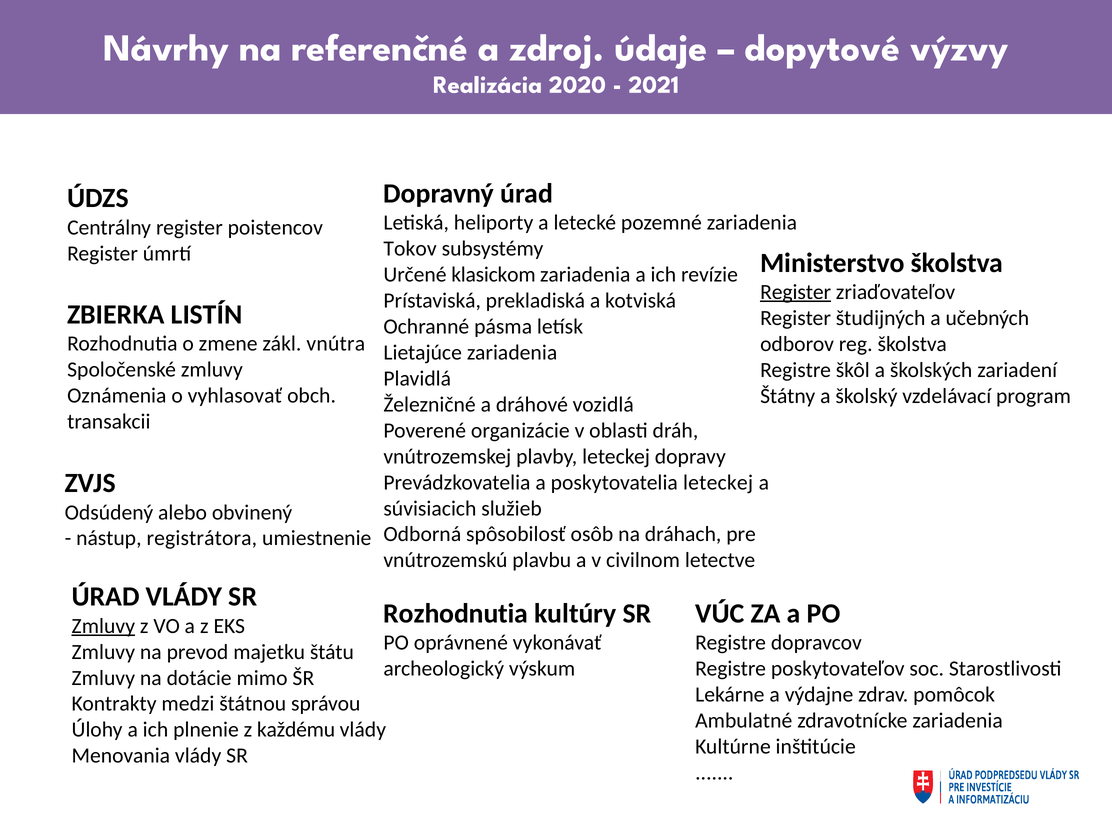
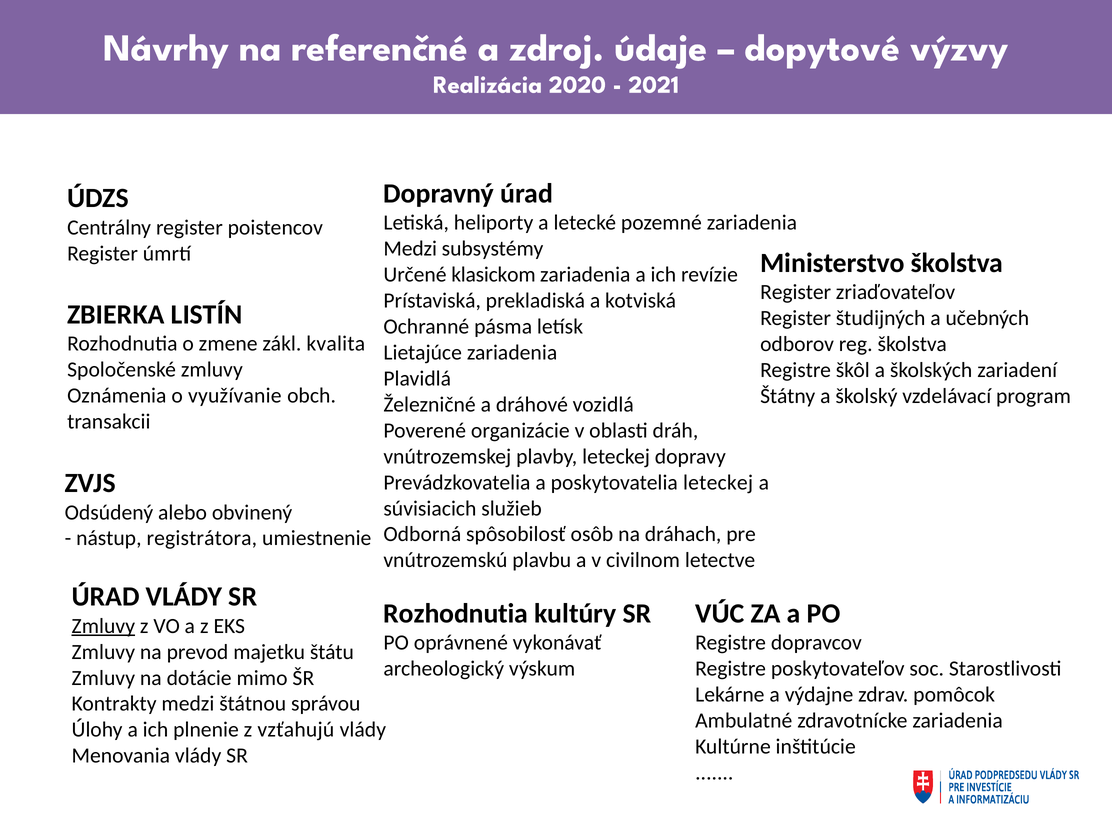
Tokov at (410, 249): Tokov -> Medzi
Register at (796, 292) underline: present -> none
vnútra: vnútra -> kvalita
vyhlasovať: vyhlasovať -> využívanie
každému: každému -> vzťahujú
